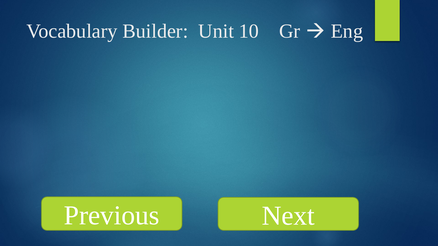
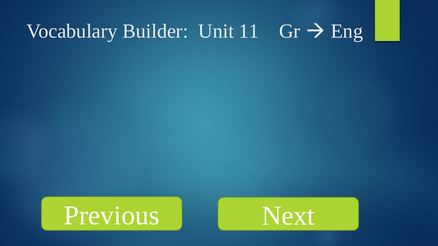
10: 10 -> 11
